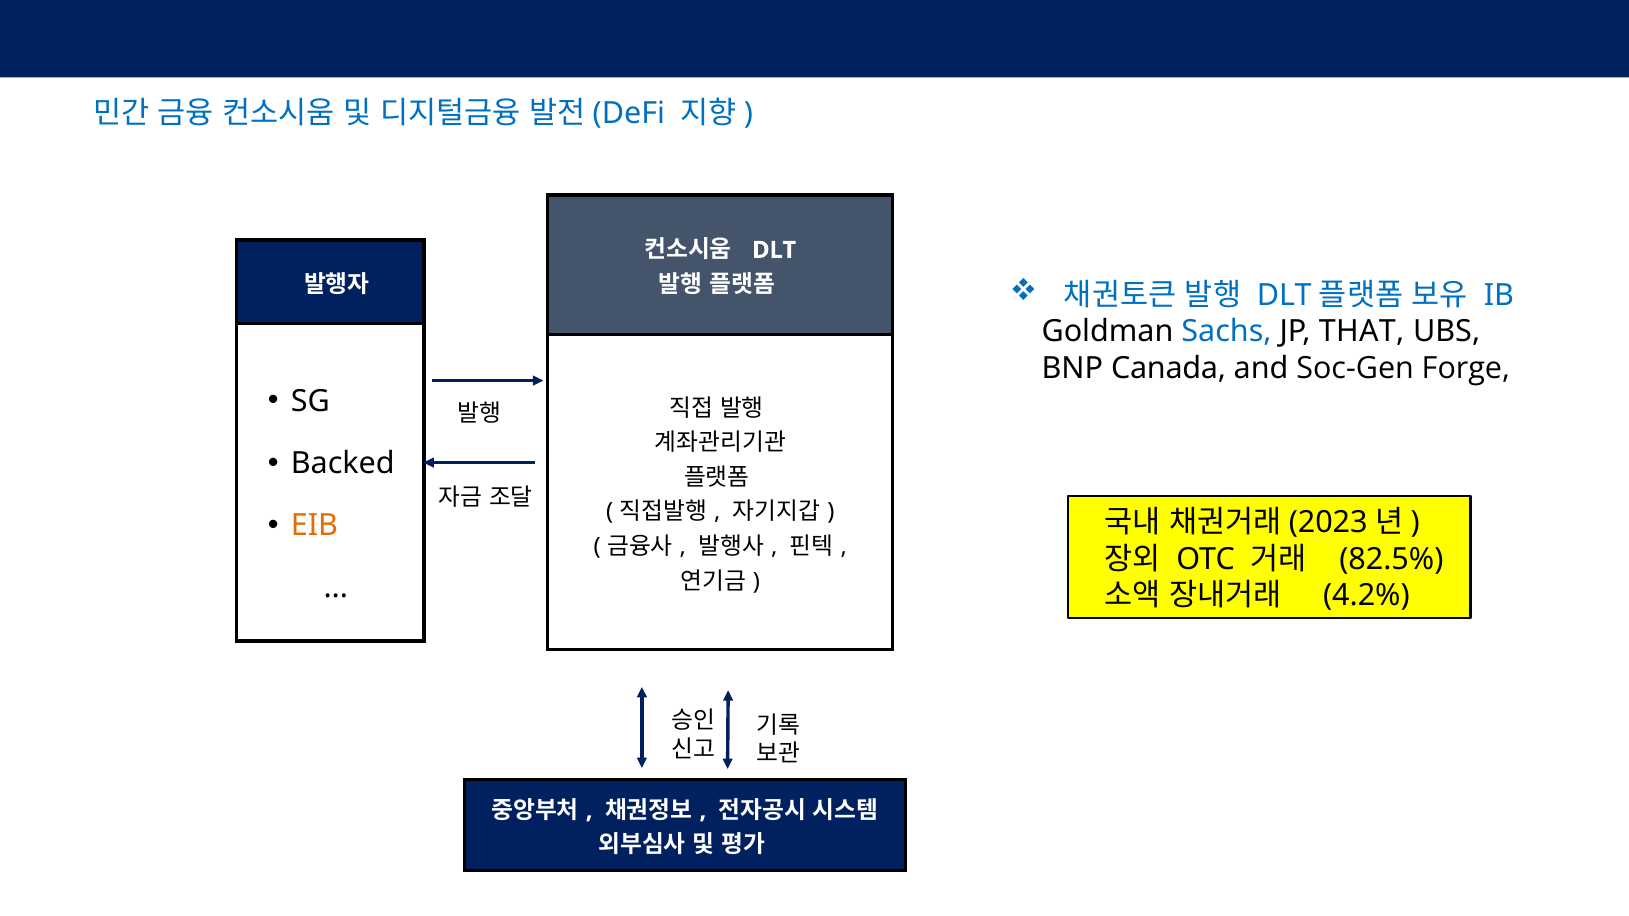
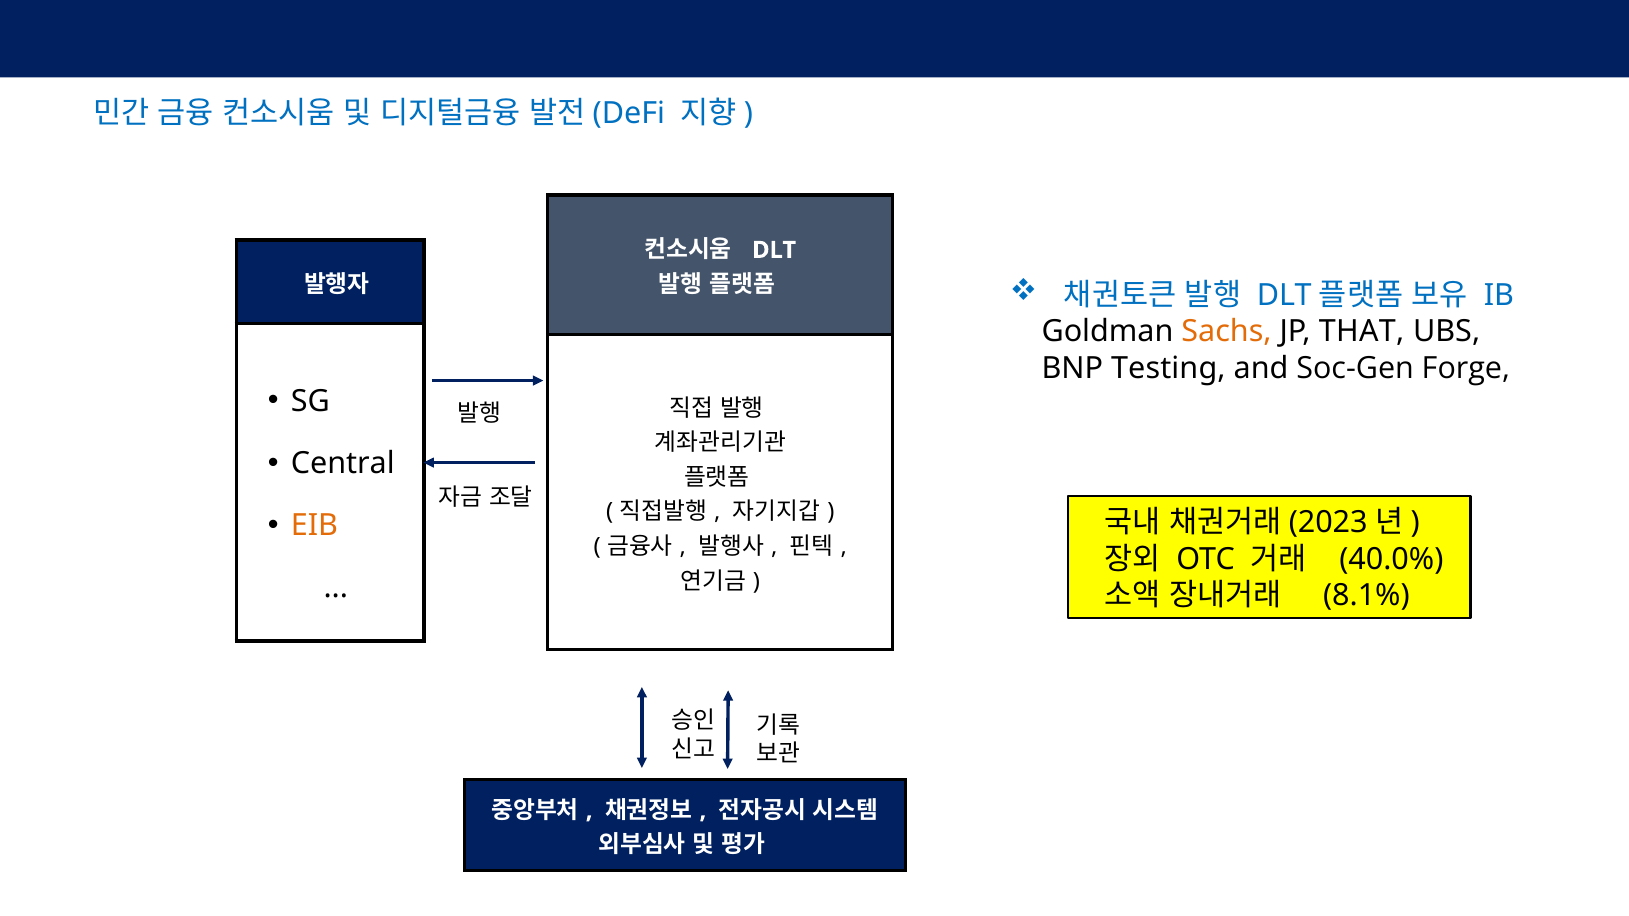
Sachs colour: blue -> orange
Canada: Canada -> Testing
Backed: Backed -> Central
82.5%: 82.5% -> 40.0%
4.2%: 4.2% -> 8.1%
